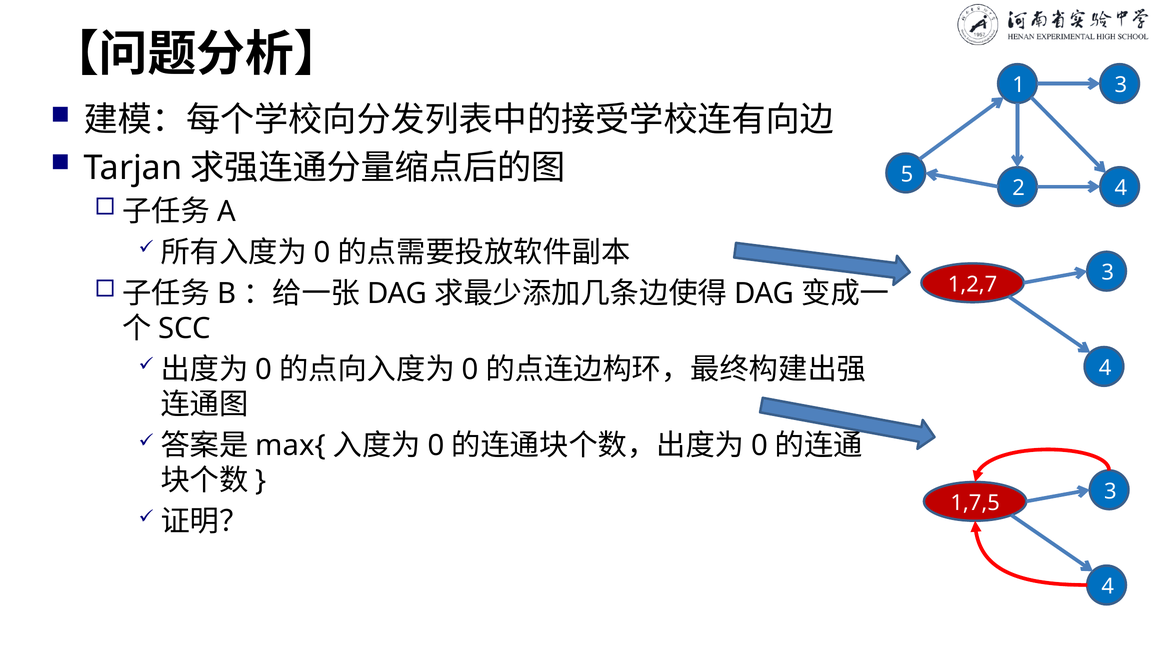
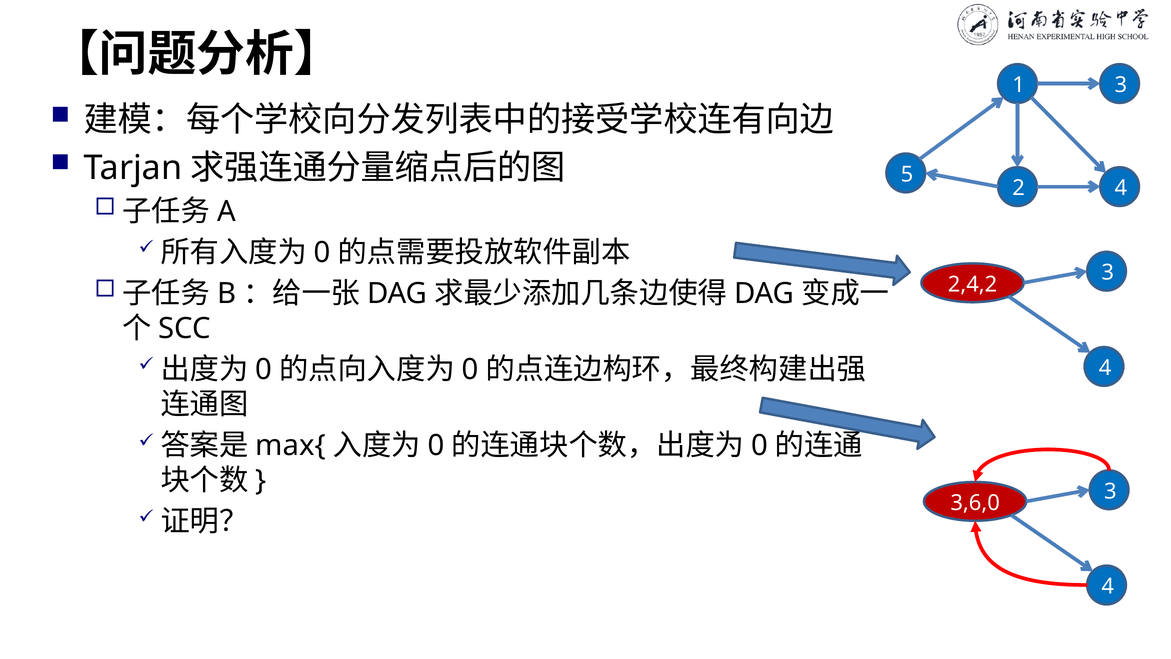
1,2,7: 1,2,7 -> 2,4,2
1,7,5: 1,7,5 -> 3,6,0
